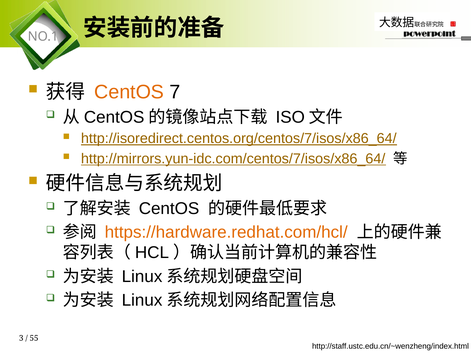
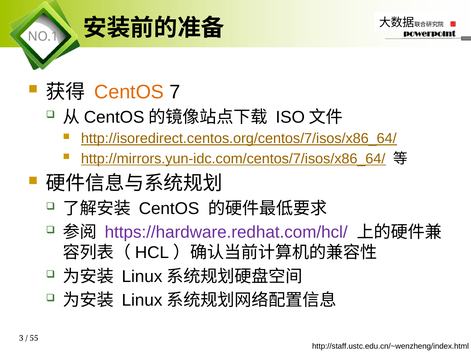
https://hardware.redhat.com/hcl/ colour: orange -> purple
